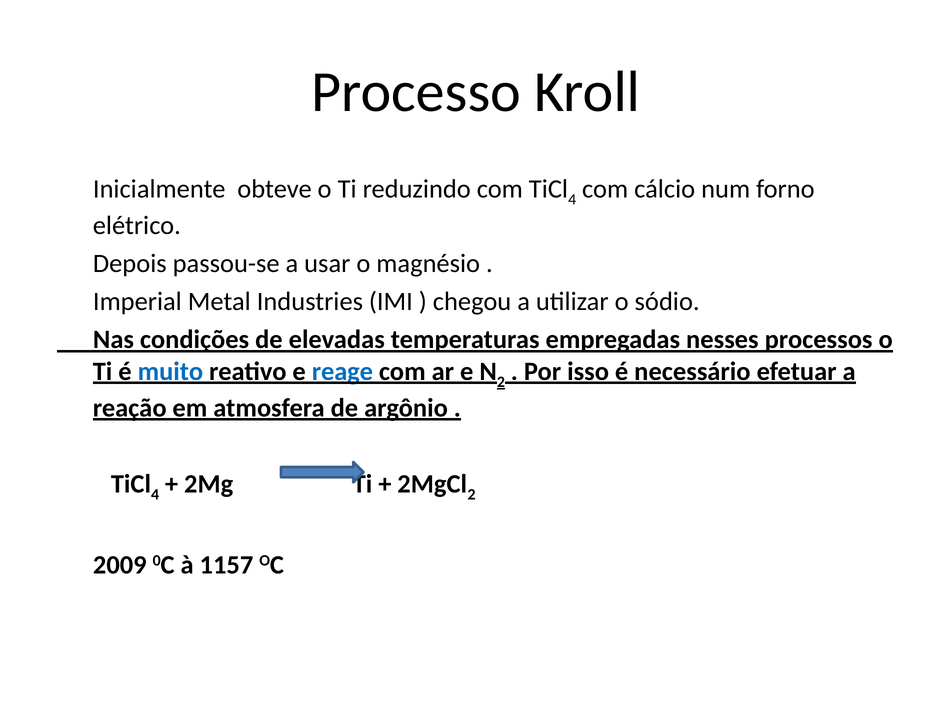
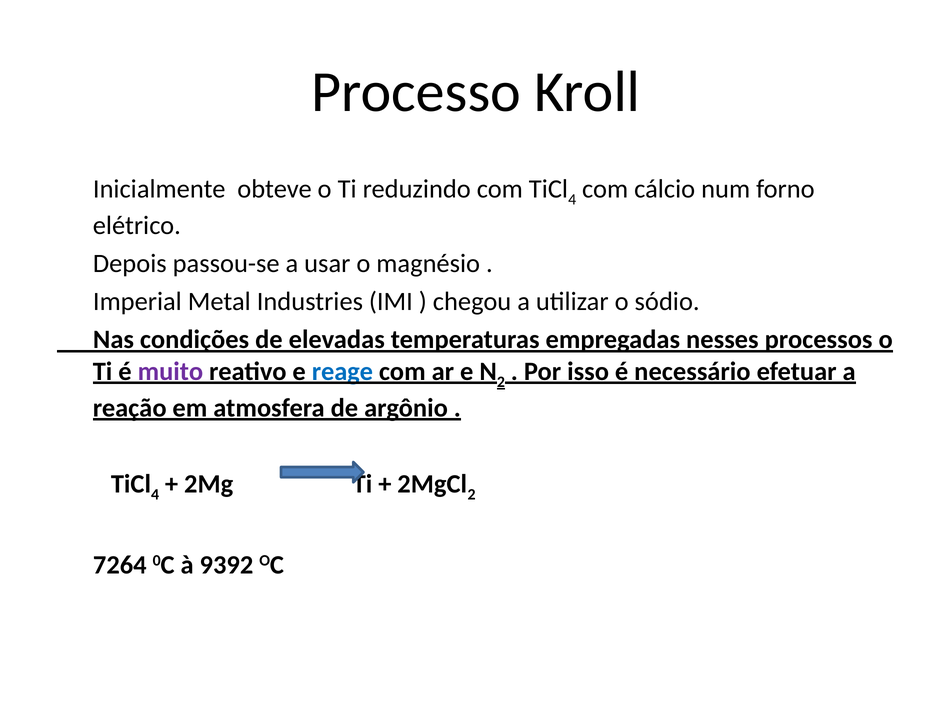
muito colour: blue -> purple
2009: 2009 -> 7264
1157: 1157 -> 9392
